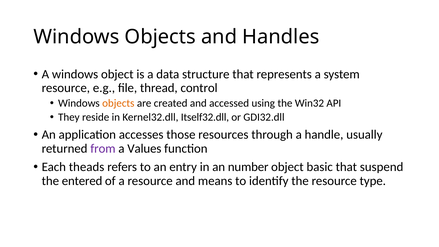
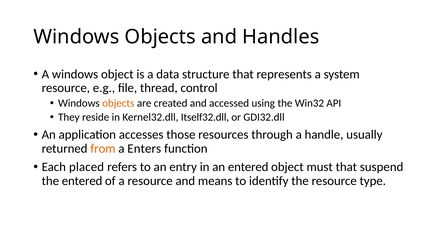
from colour: purple -> orange
Values: Values -> Enters
theads: theads -> placed
an number: number -> entered
basic: basic -> must
